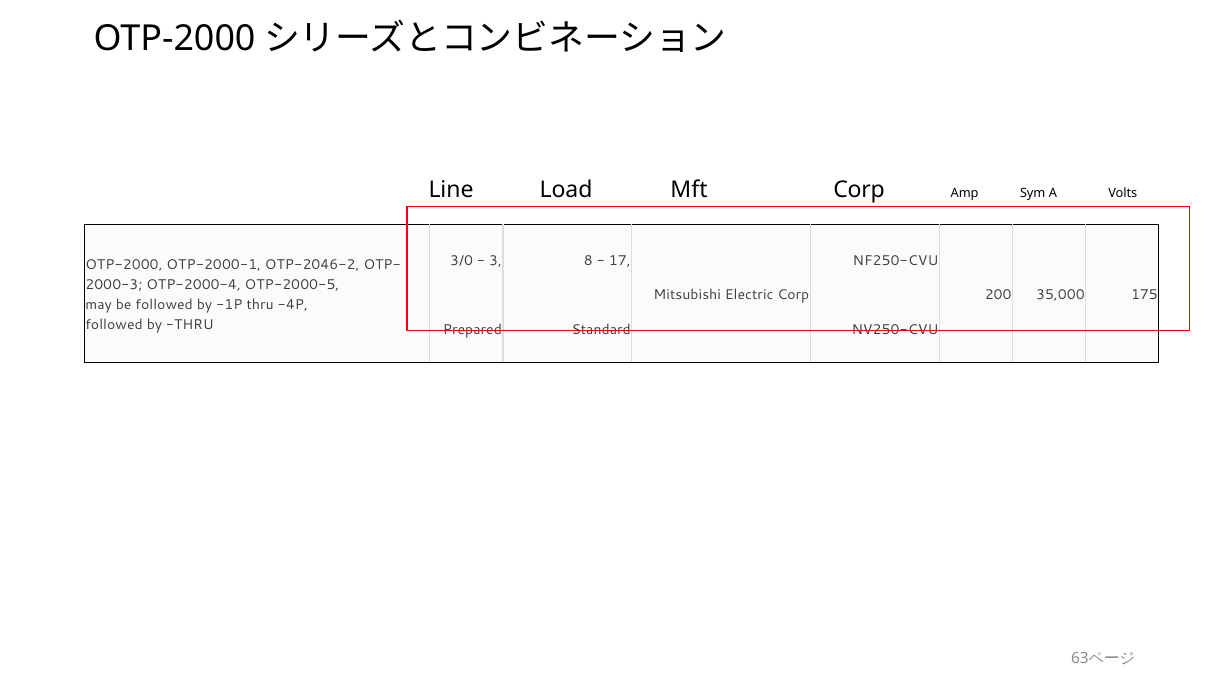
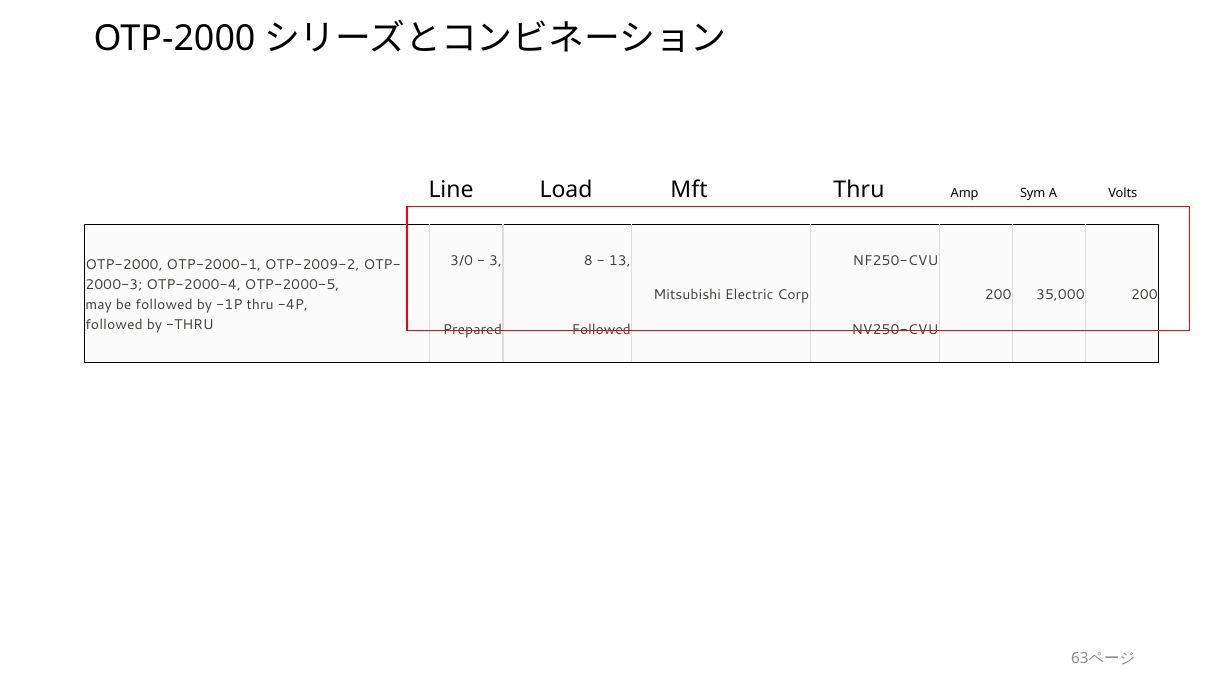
Mft Corp: Corp -> Thru
17: 17 -> 13
OTP-2046-2: OTP-2046-2 -> OTP-2009-2
35,000 175: 175 -> 200
Prepared Standard: Standard -> Followed
